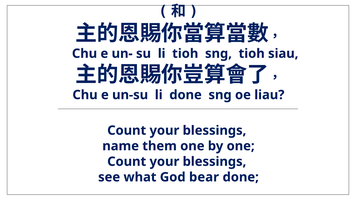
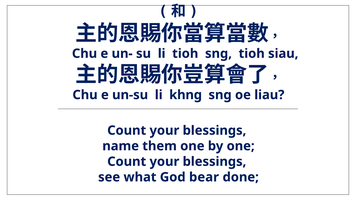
li done: done -> khng
